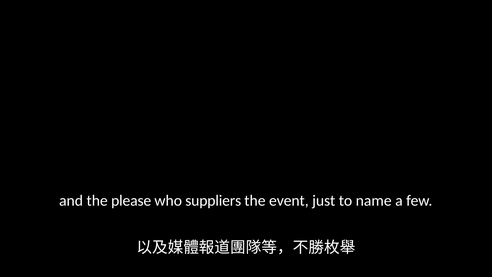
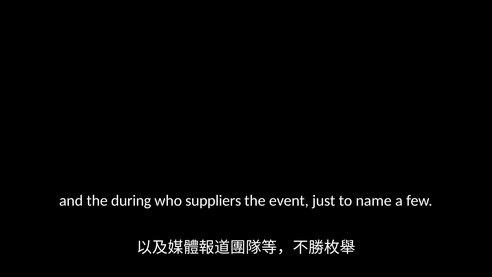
please: please -> during
